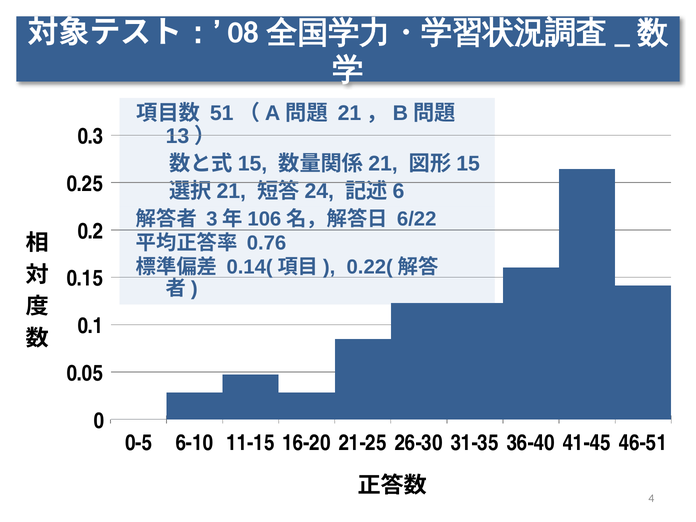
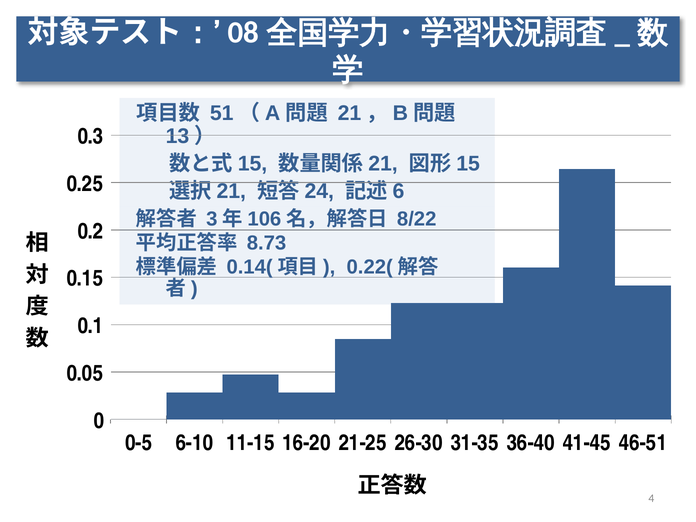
6/22: 6/22 -> 8/22
0.76: 0.76 -> 8.73
